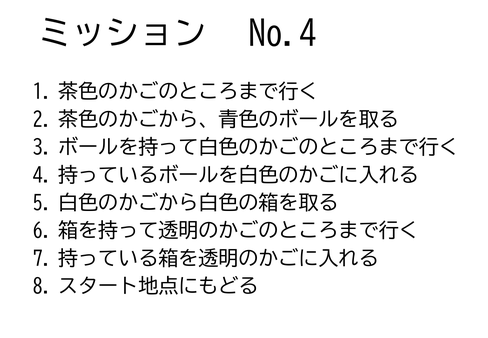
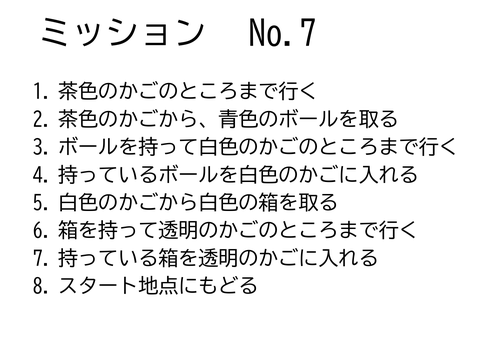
No.4: No.4 -> No.7
